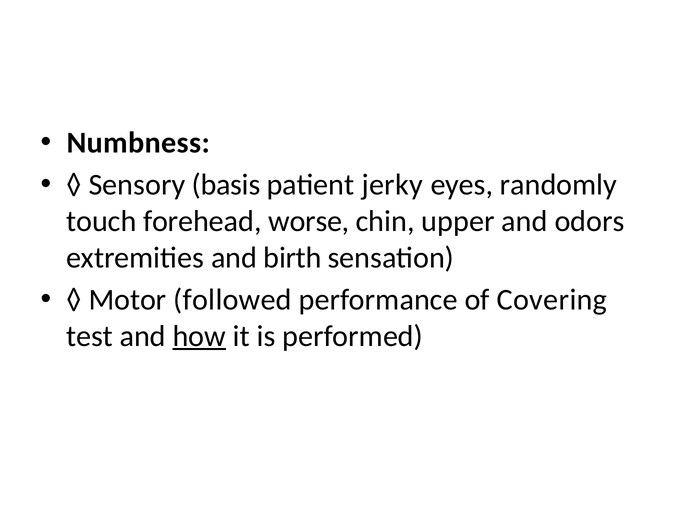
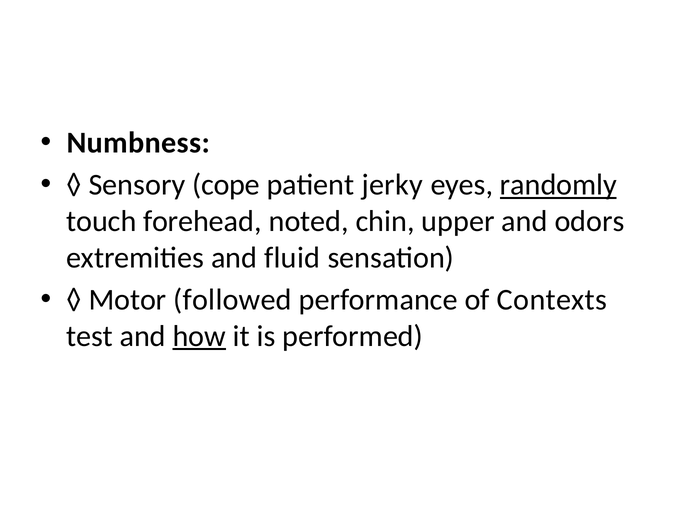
basis: basis -> cope
randomly underline: none -> present
worse: worse -> noted
birth: birth -> fluid
Covering: Covering -> Contexts
